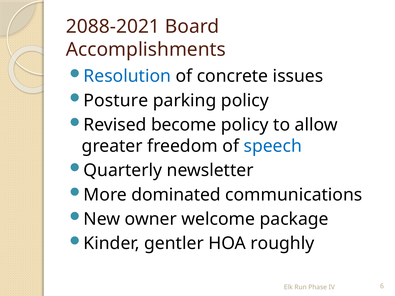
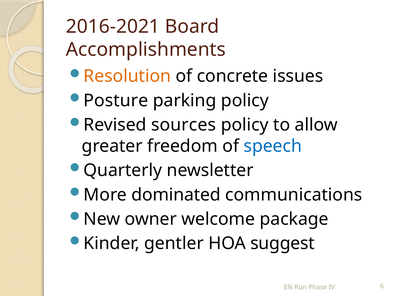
2088-2021: 2088-2021 -> 2016-2021
Resolution colour: blue -> orange
become: become -> sources
roughly: roughly -> suggest
